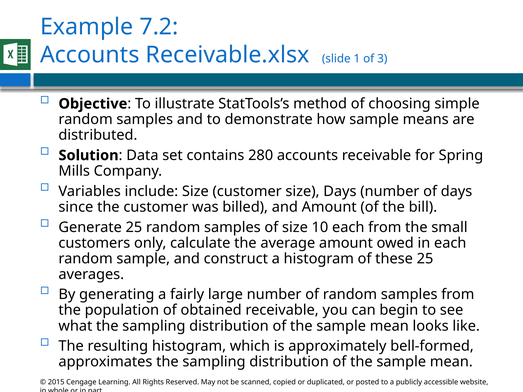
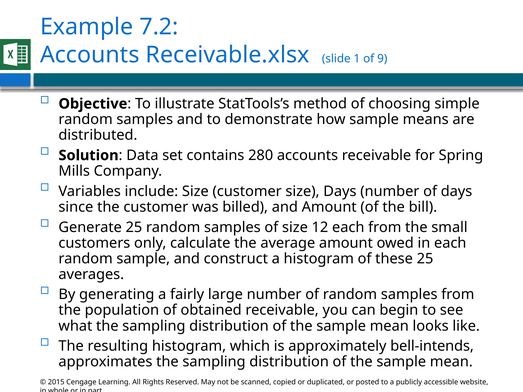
3: 3 -> 9
10: 10 -> 12
bell-formed: bell-formed -> bell-intends
